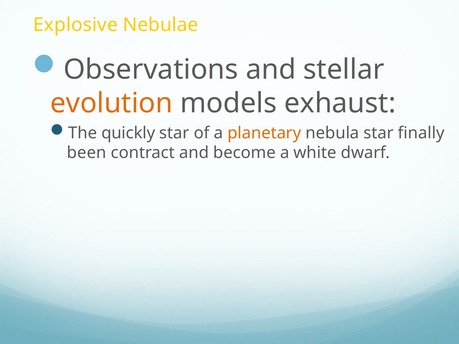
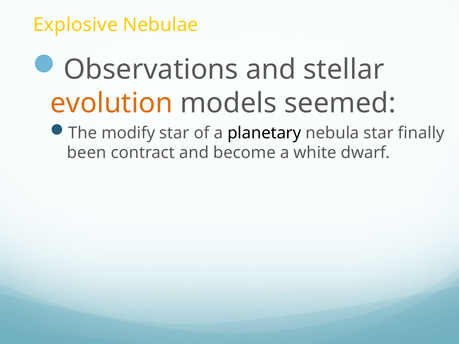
exhaust: exhaust -> seemed
quickly: quickly -> modify
planetary colour: orange -> black
